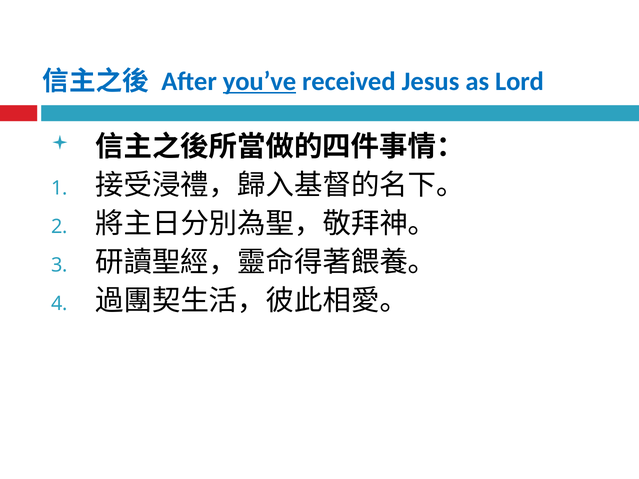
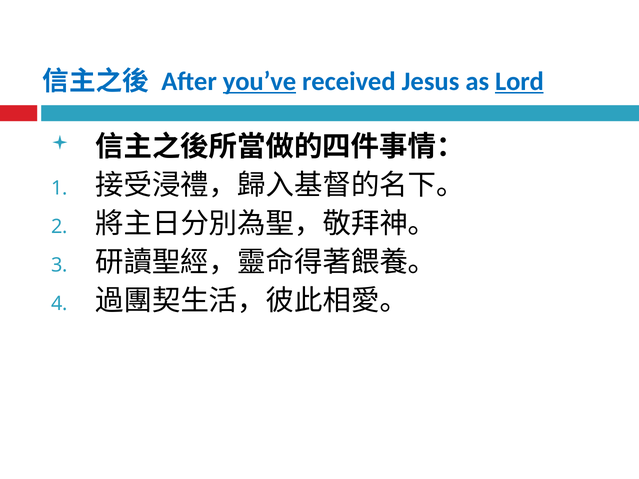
Lord underline: none -> present
